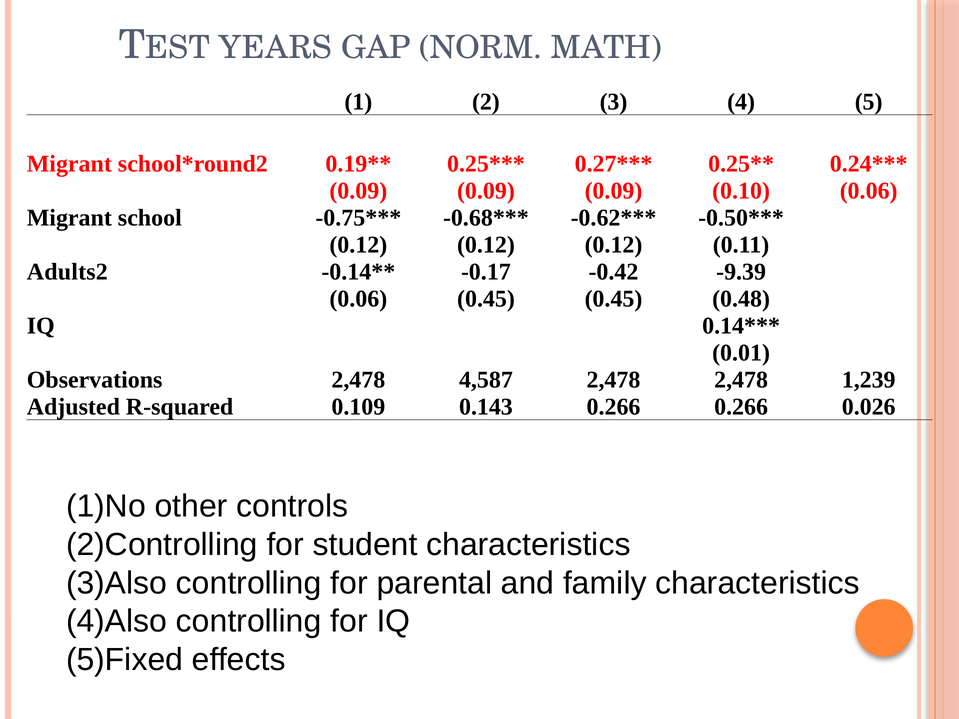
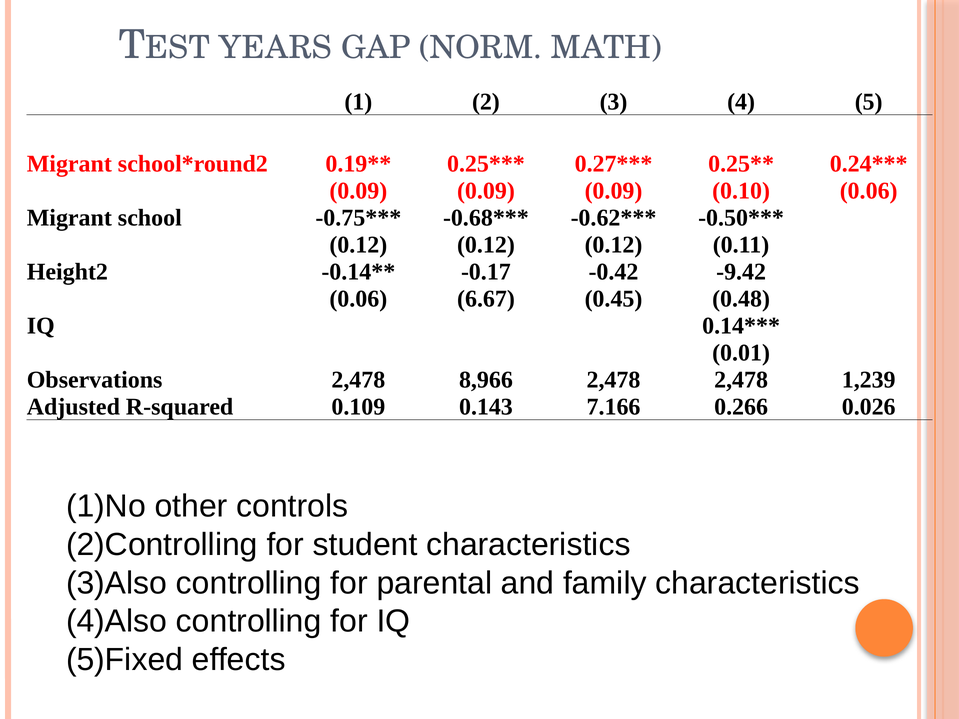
Adults2: Adults2 -> Height2
-9.39: -9.39 -> -9.42
0.06 0.45: 0.45 -> 6.67
4,587: 4,587 -> 8,966
0.143 0.266: 0.266 -> 7.166
